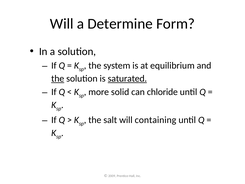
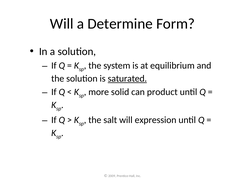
the at (58, 78) underline: present -> none
chloride: chloride -> product
containing: containing -> expression
